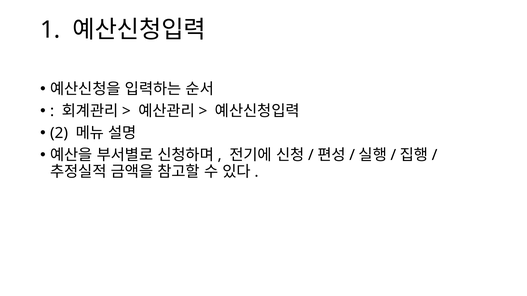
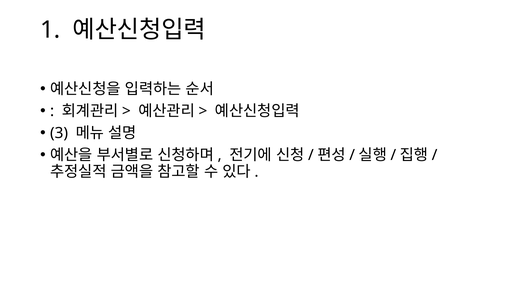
2: 2 -> 3
